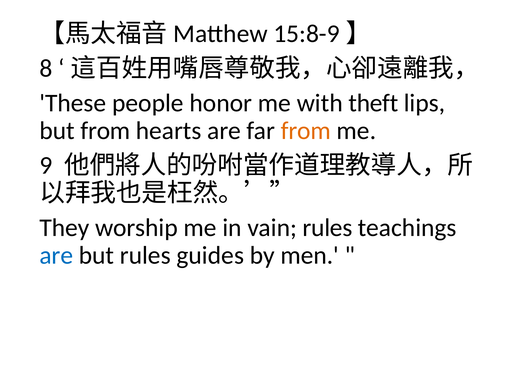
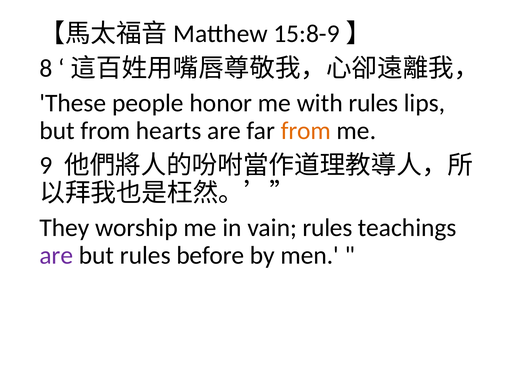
with theft: theft -> rules
are at (56, 255) colour: blue -> purple
guides: guides -> before
